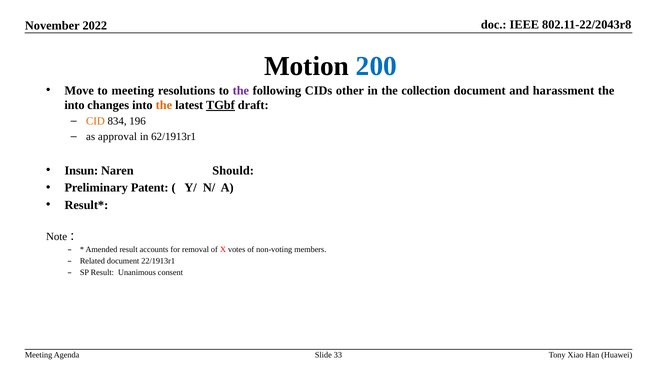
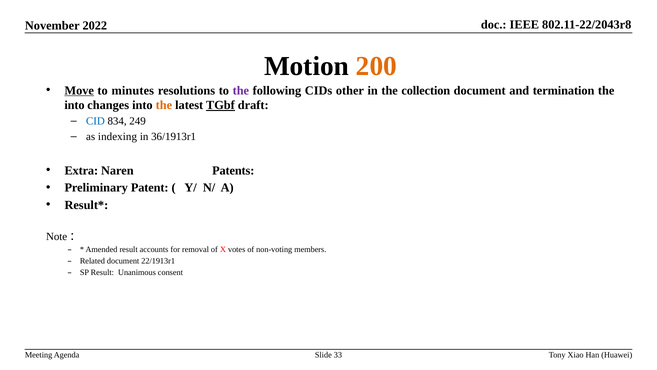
200 colour: blue -> orange
Move underline: none -> present
to meeting: meeting -> minutes
harassment: harassment -> termination
CID colour: orange -> blue
196: 196 -> 249
approval: approval -> indexing
62/1913r1: 62/1913r1 -> 36/1913r1
Insun: Insun -> Extra
Should: Should -> Patents
